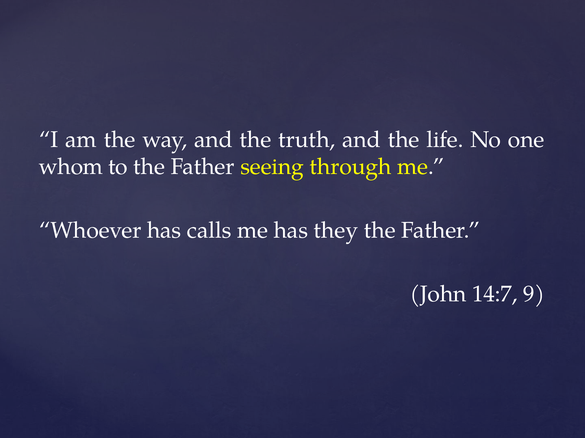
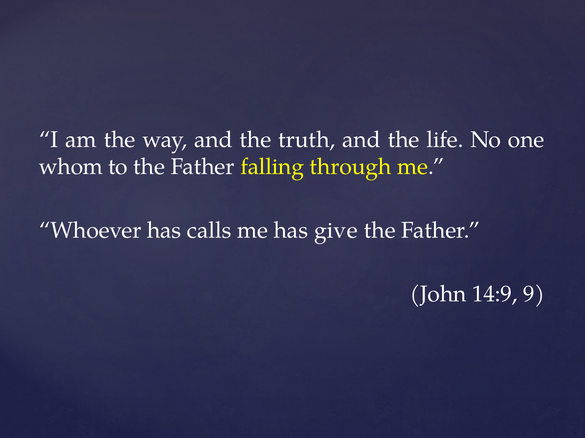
seeing: seeing -> falling
they: they -> give
14:7: 14:7 -> 14:9
